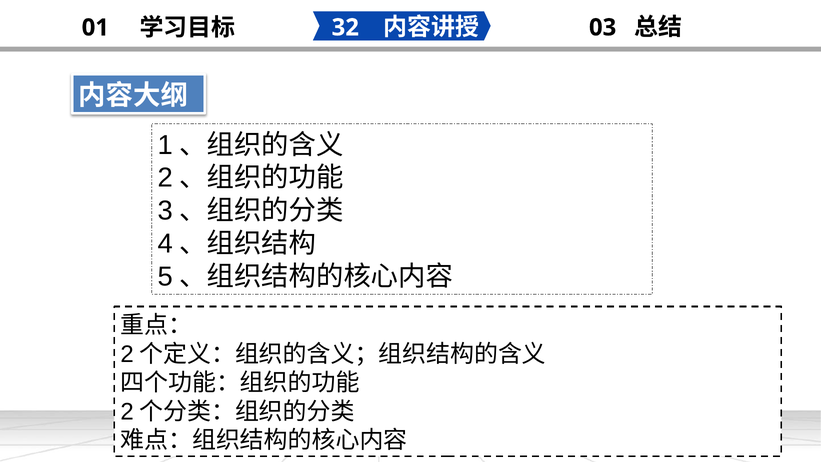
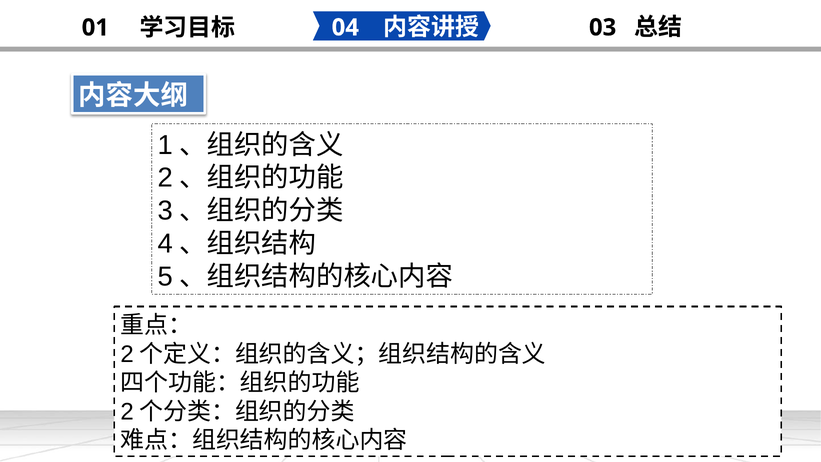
32: 32 -> 04
